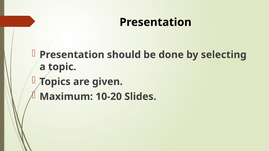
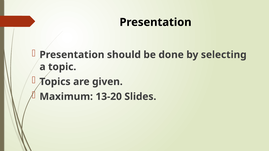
10-20: 10-20 -> 13-20
